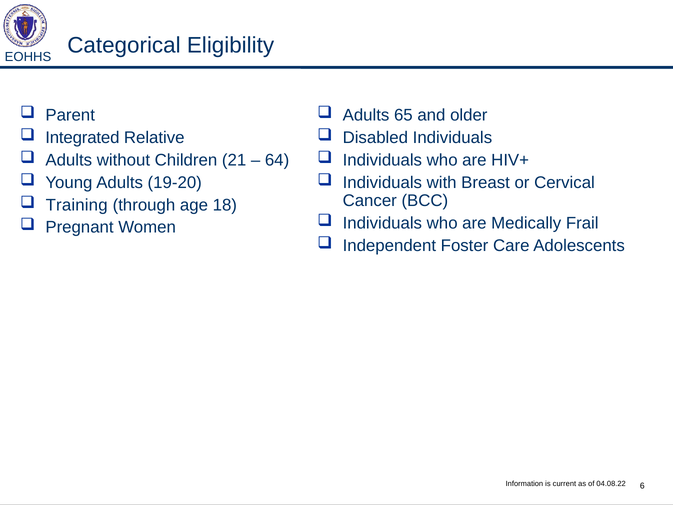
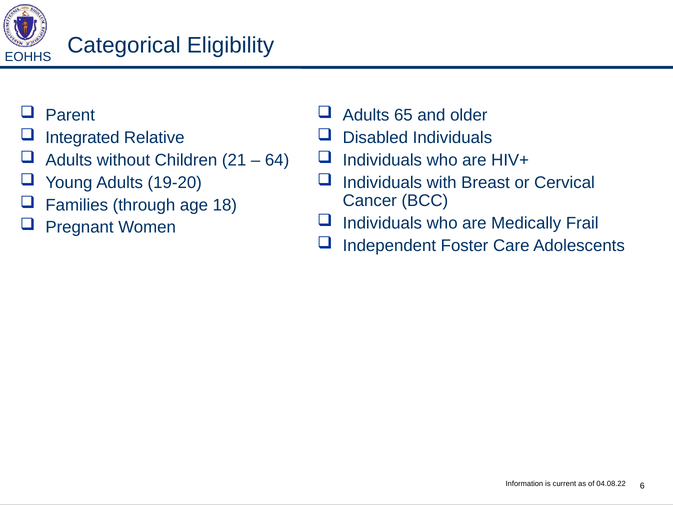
Training: Training -> Families
